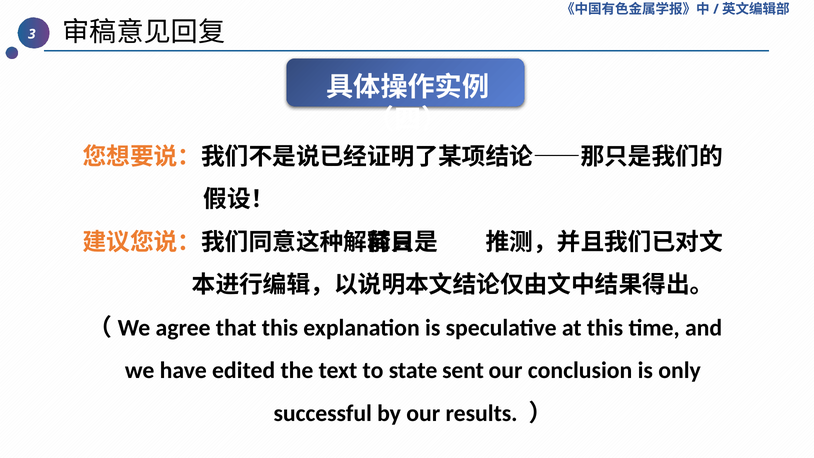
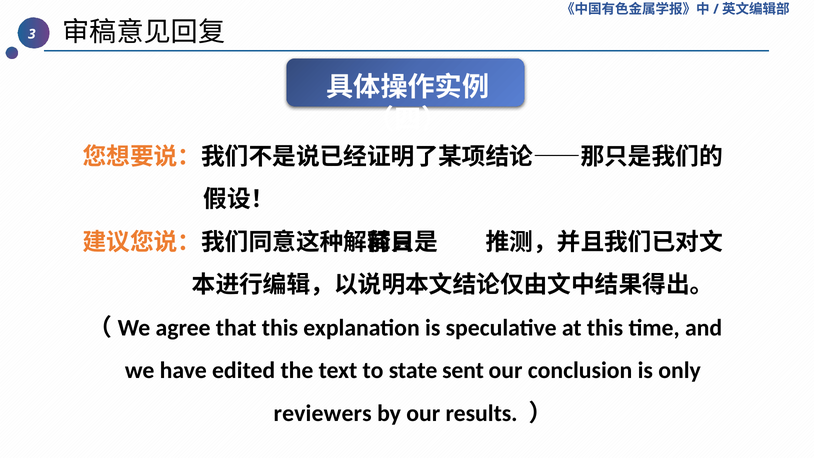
successful: successful -> reviewers
